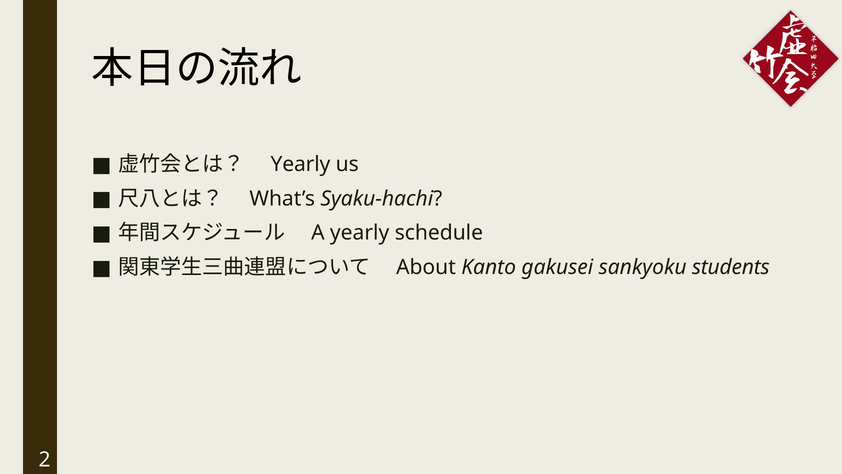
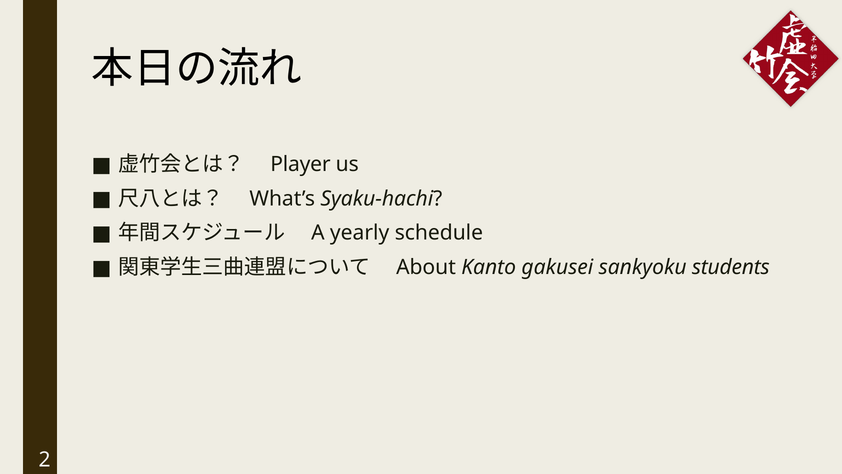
Yearly at (300, 164): Yearly -> Player
